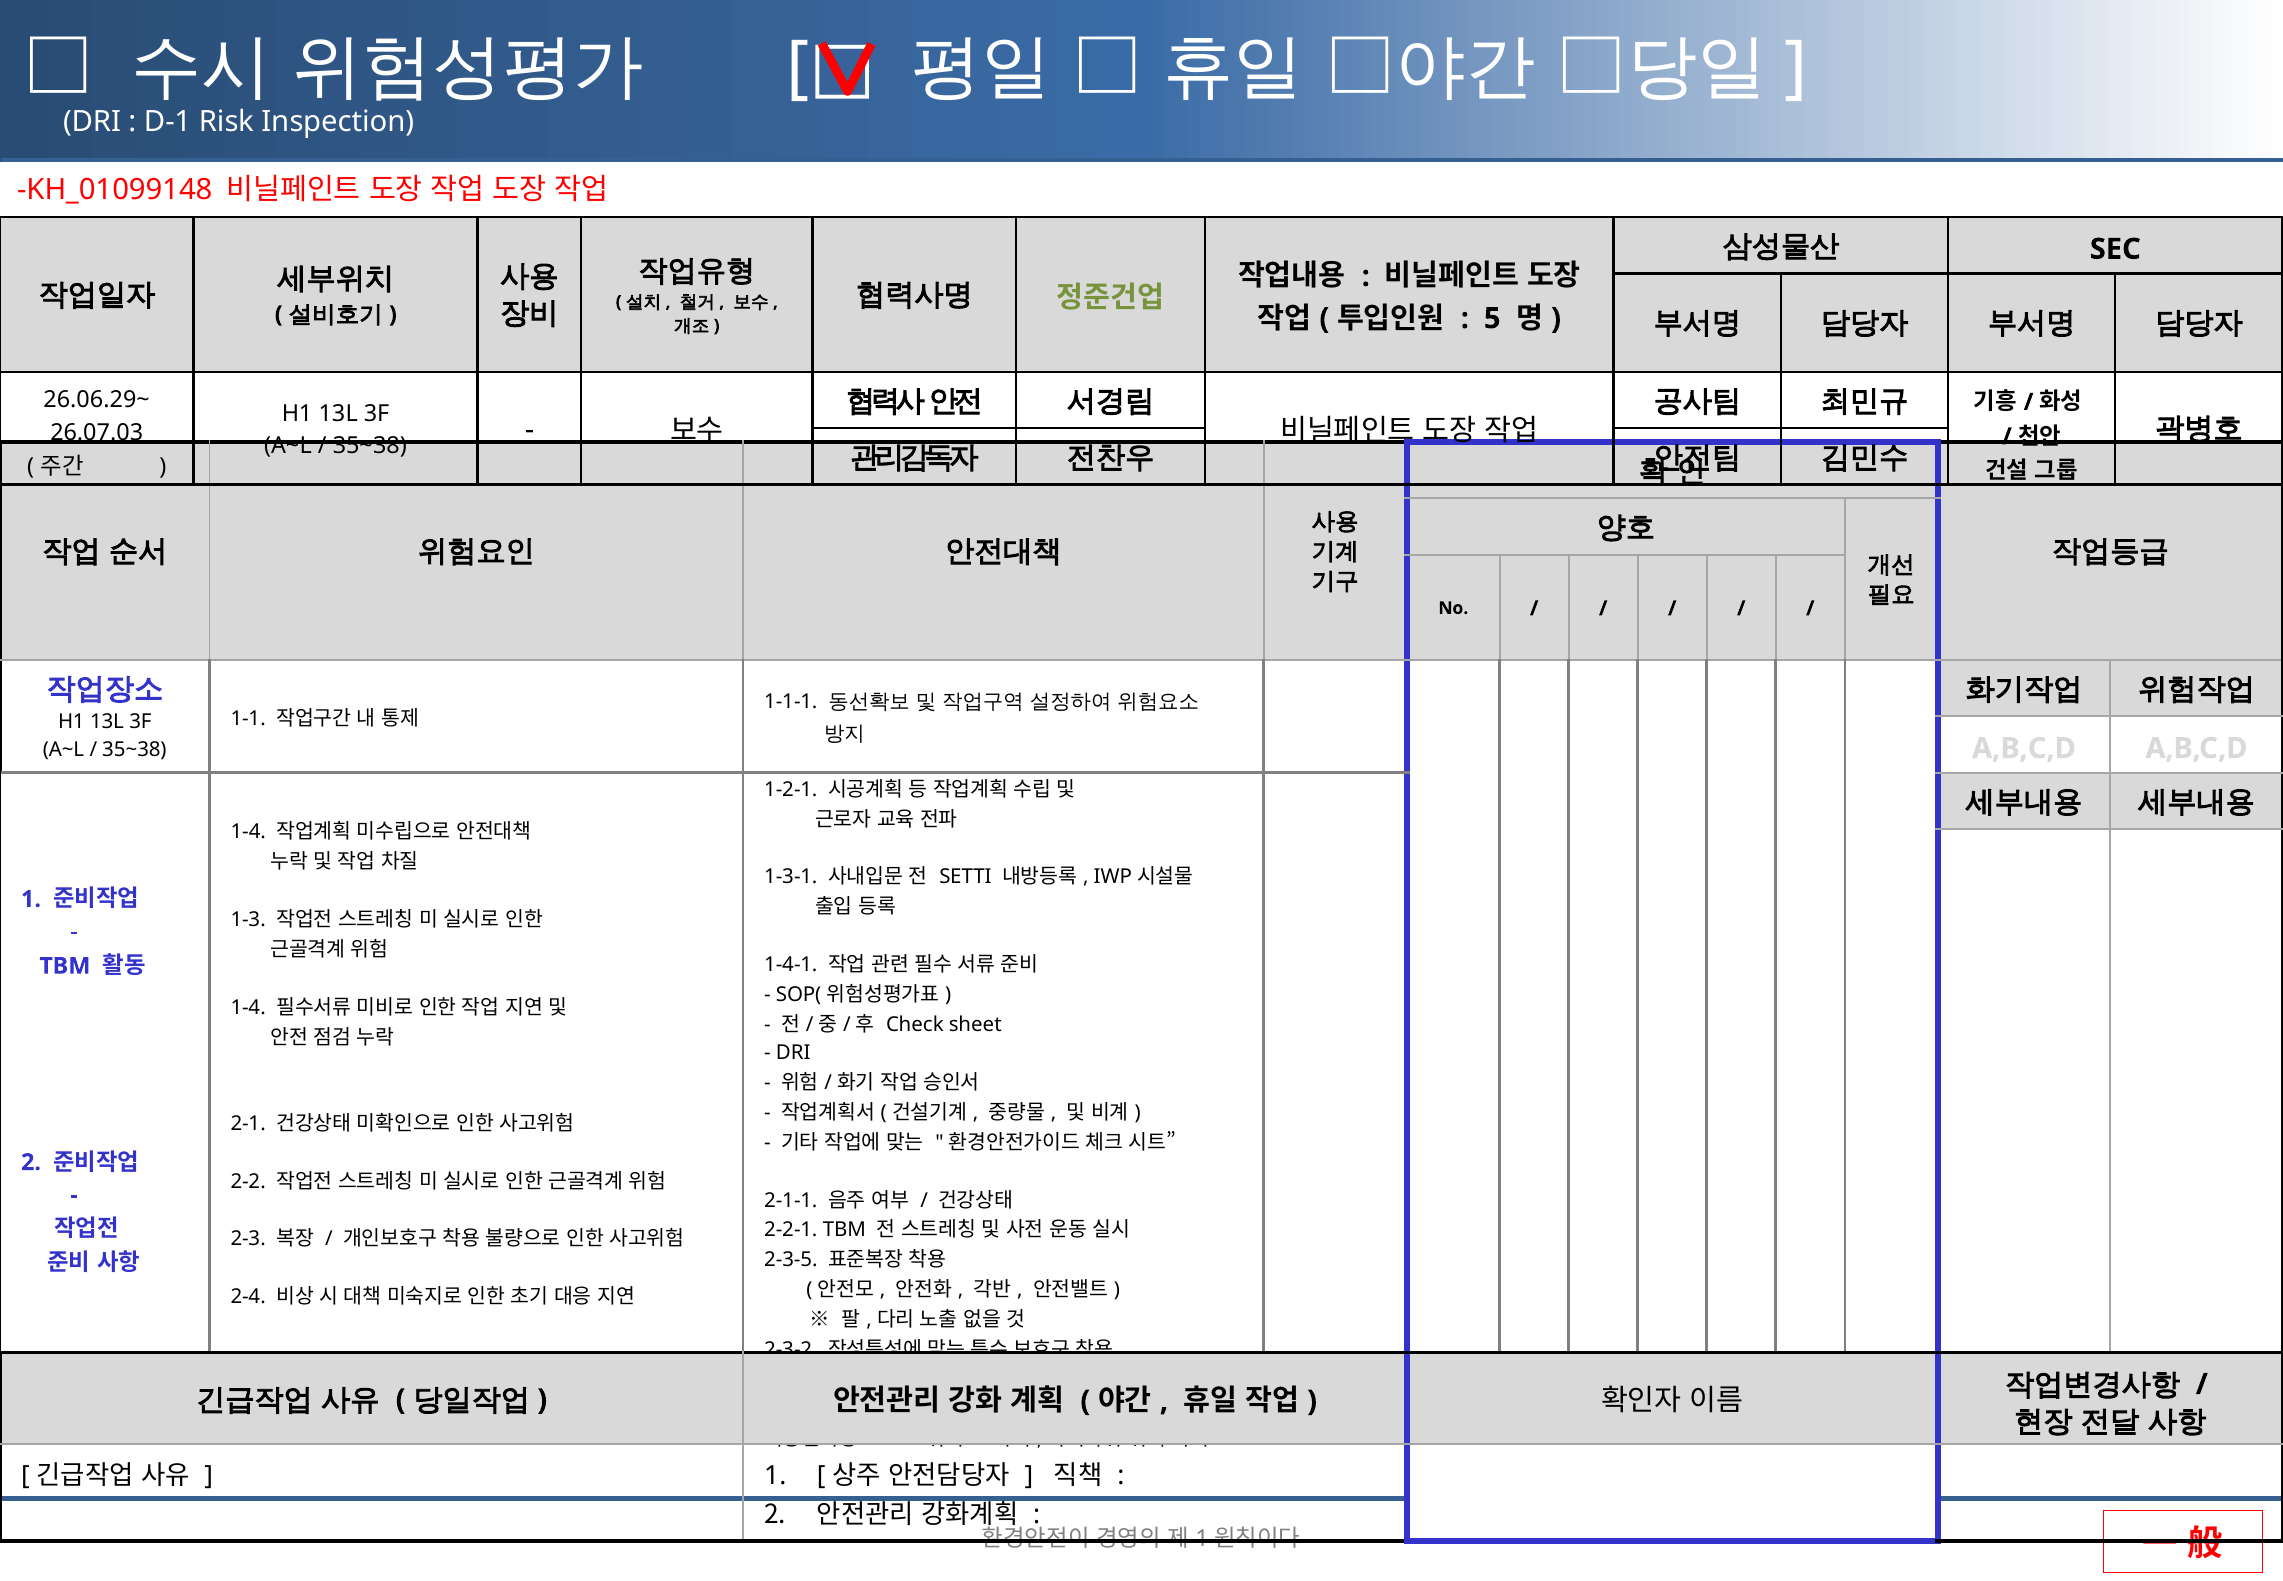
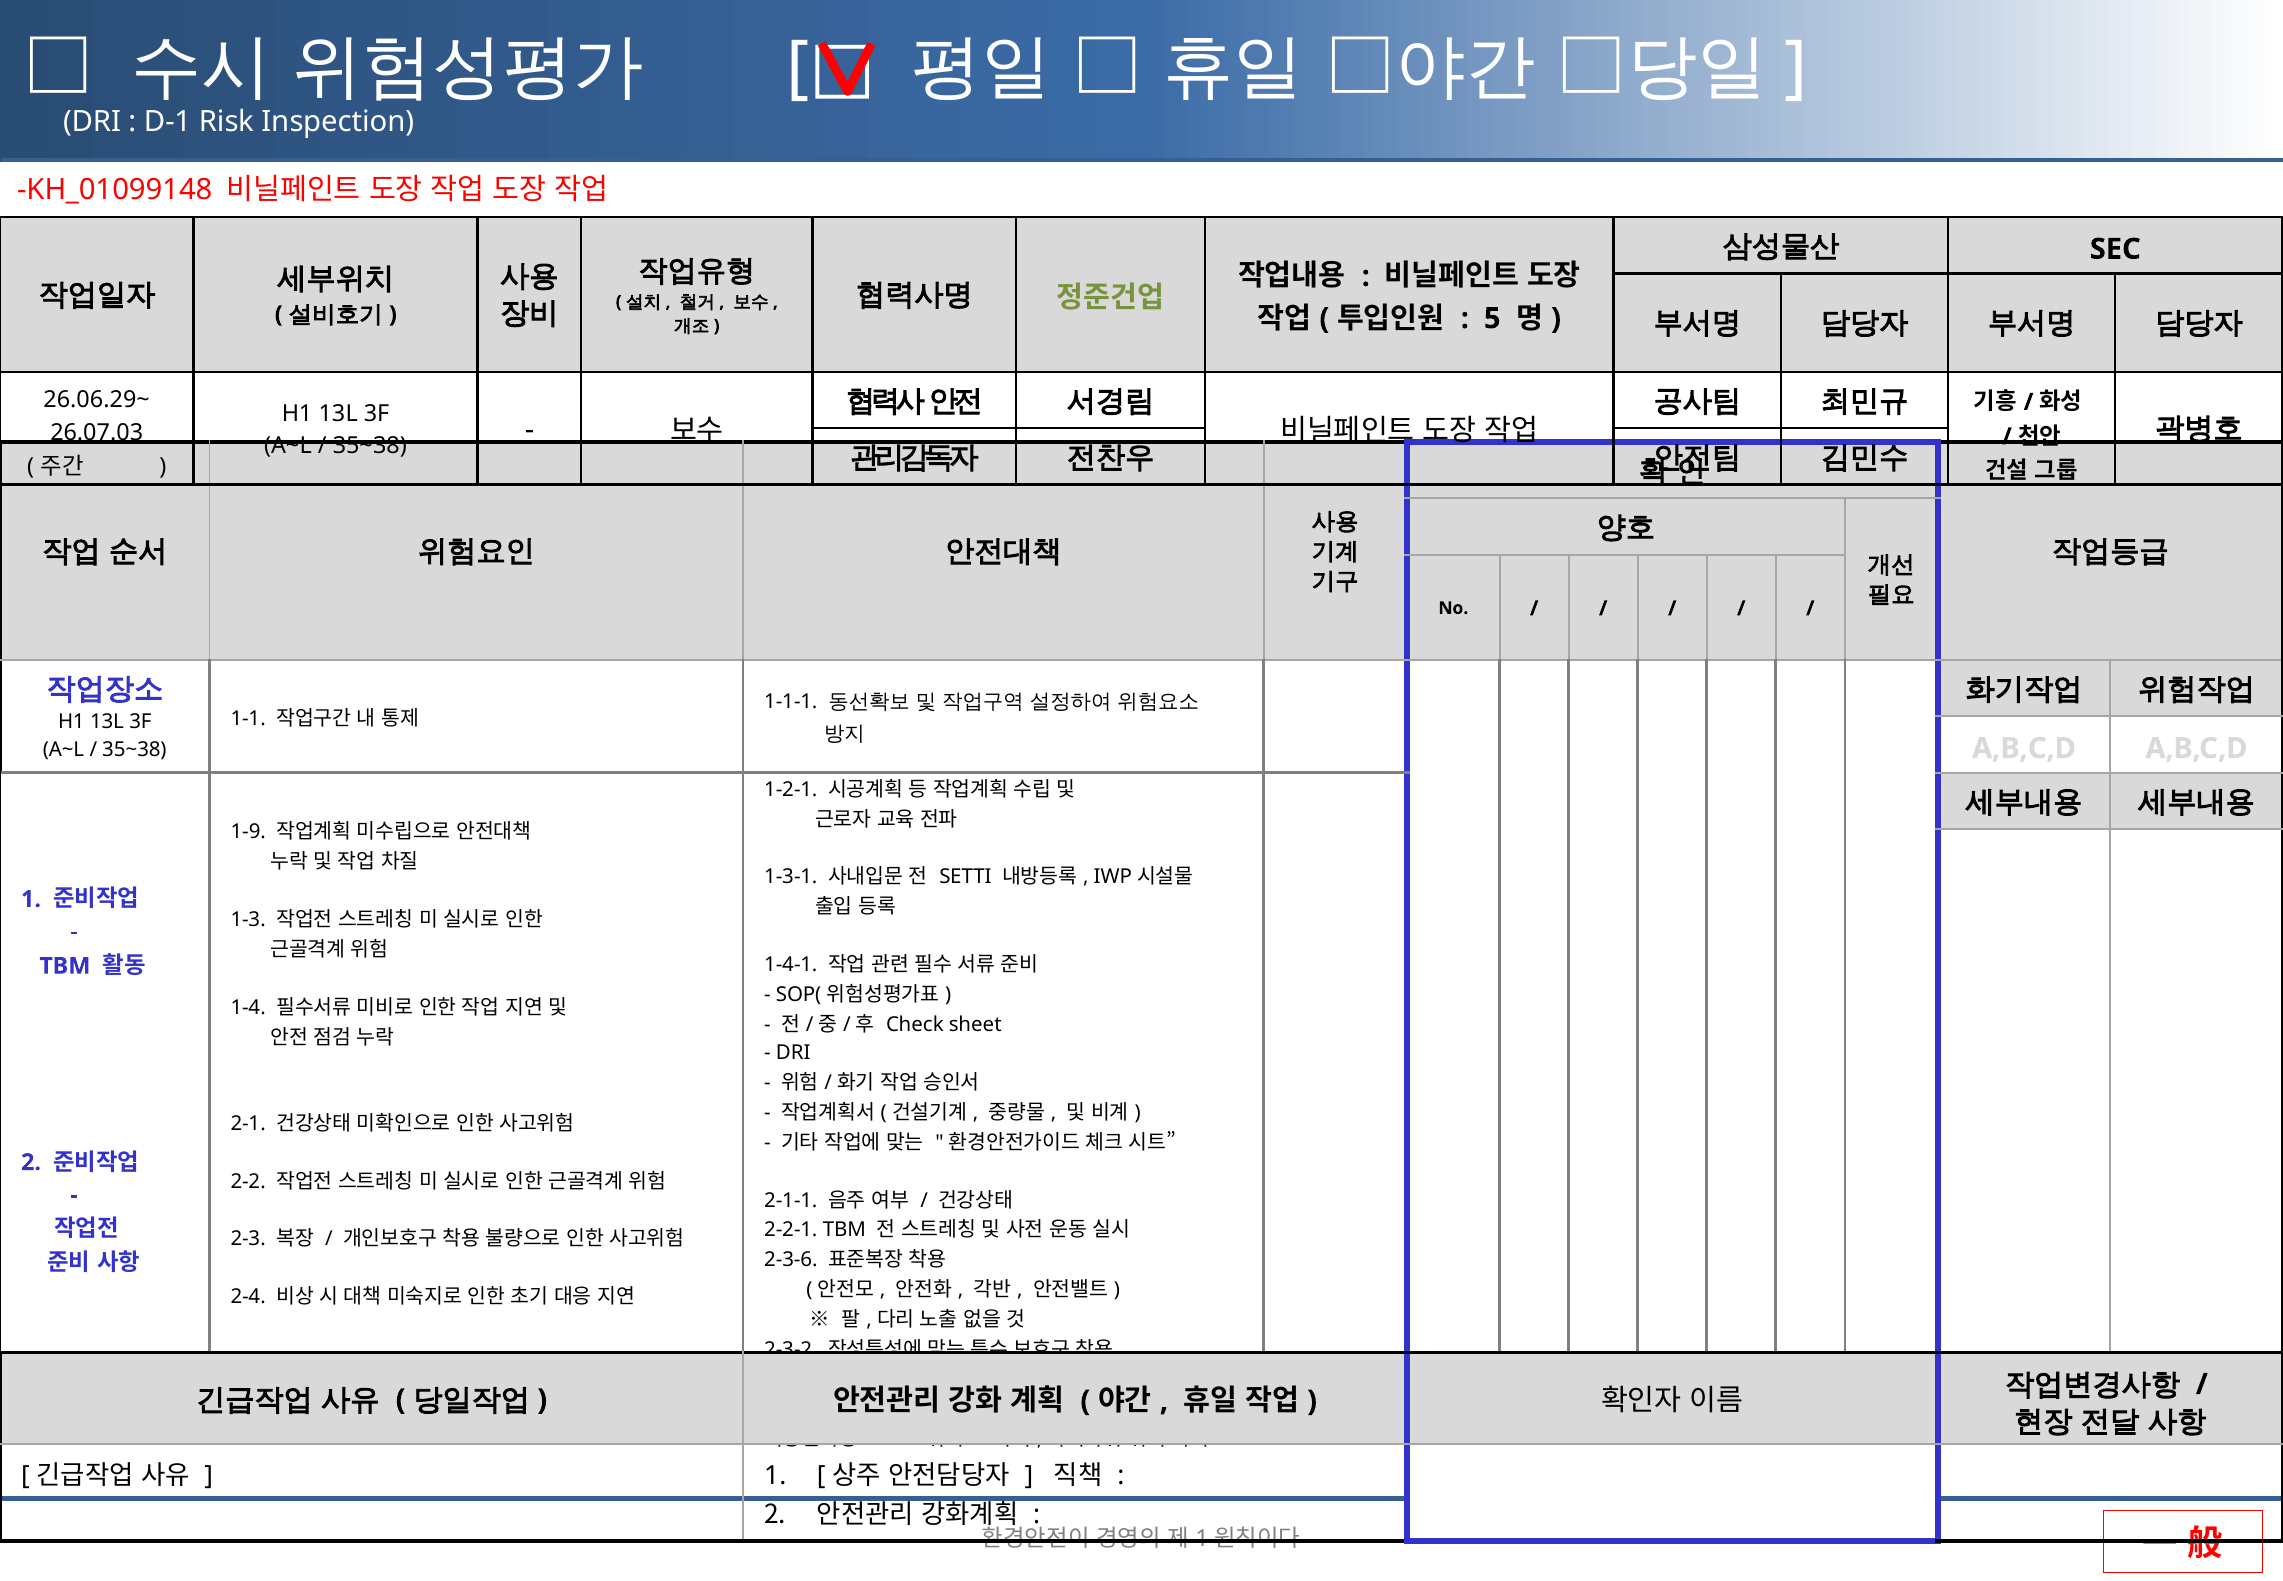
1-4 at (248, 832): 1-4 -> 1-9
2-3-5: 2-3-5 -> 2-3-6
